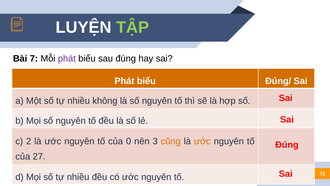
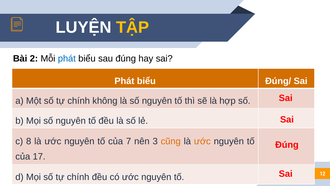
TẬP colour: light green -> yellow
7: 7 -> 2
phát at (67, 58) colour: purple -> blue
Một số tự nhiều: nhiều -> chính
2: 2 -> 8
0: 0 -> 7
27: 27 -> 17
Mọi số tự nhiều: nhiều -> chính
